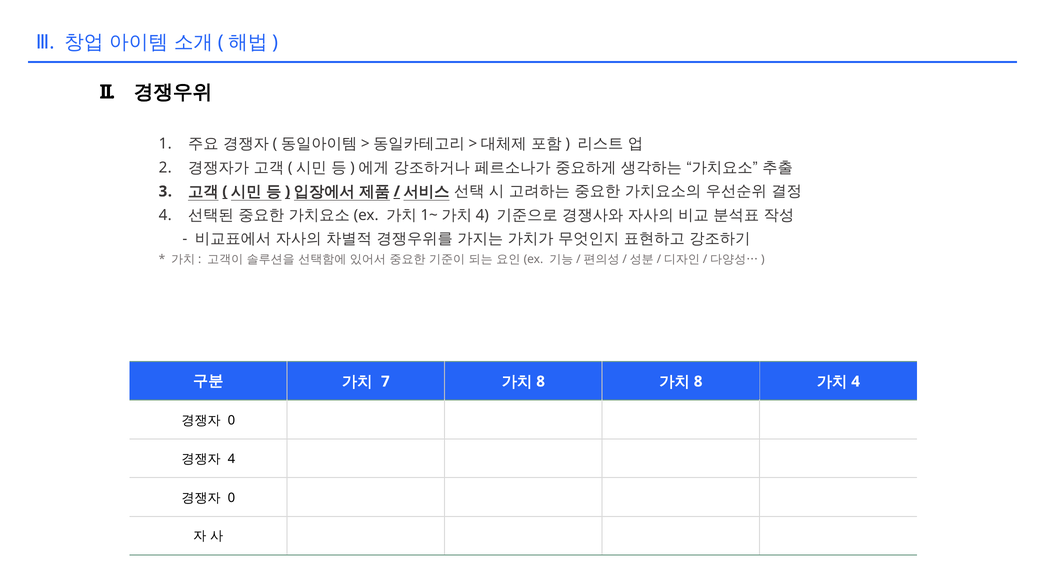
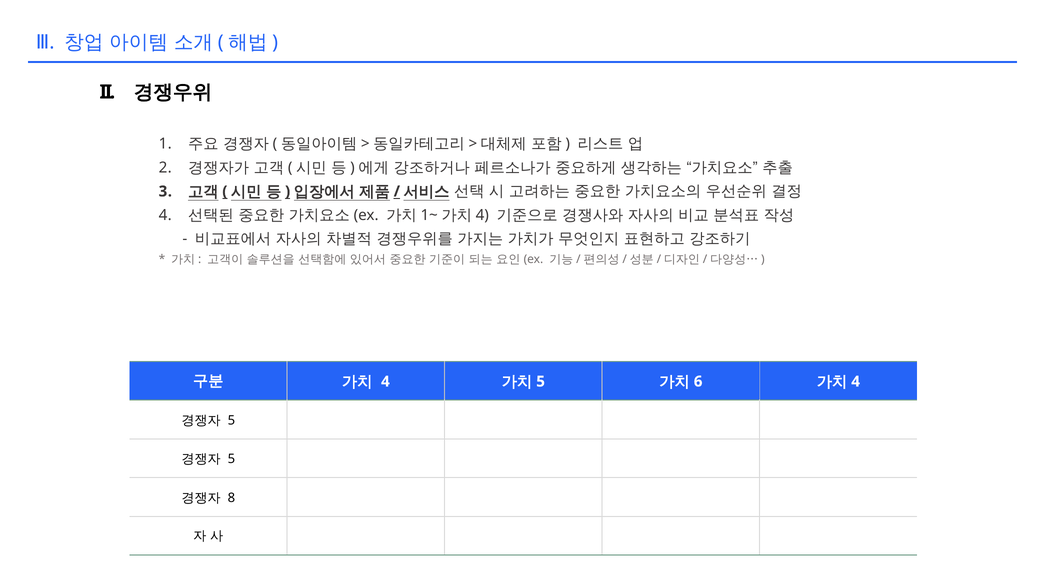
7 at (385, 381): 7 -> 4
8 at (541, 381): 8 -> 5
8 at (698, 381): 8 -> 6
0 at (231, 420): 0 -> 5
4 at (231, 459): 4 -> 5
0 at (231, 498): 0 -> 8
